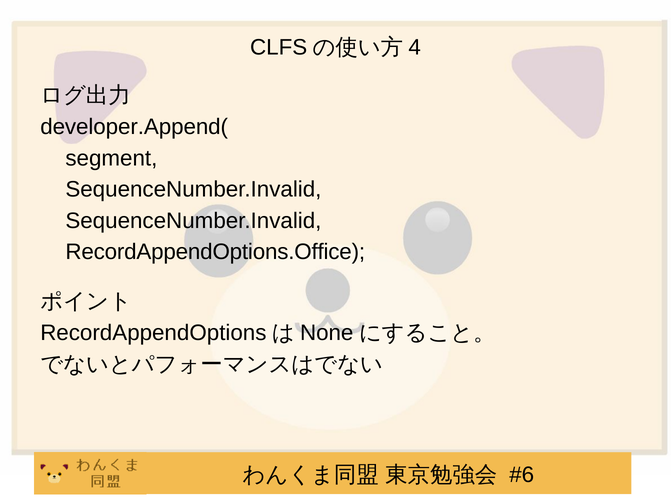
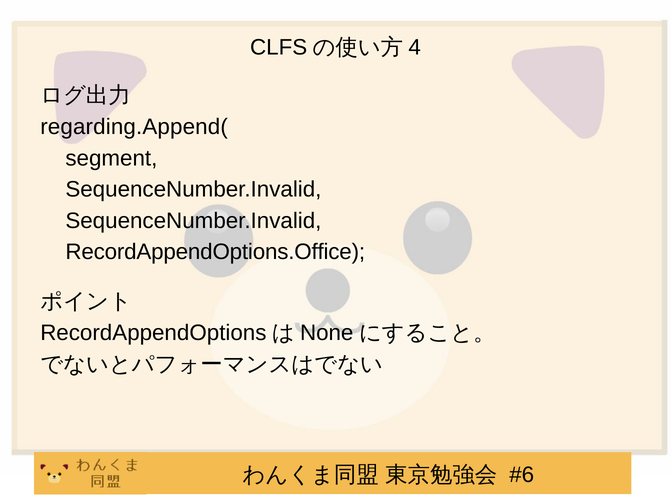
developer.Append(: developer.Append( -> regarding.Append(
